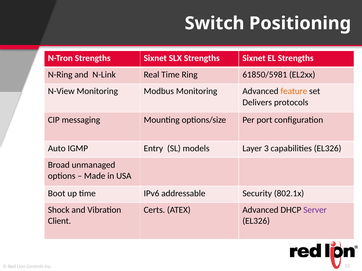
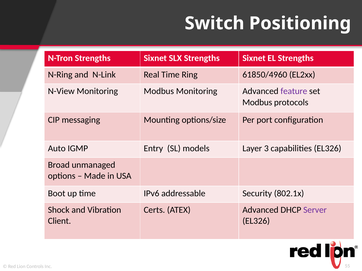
61850/5981: 61850/5981 -> 61850/4960
feature colour: orange -> purple
Delivers at (257, 102): Delivers -> Modbus
